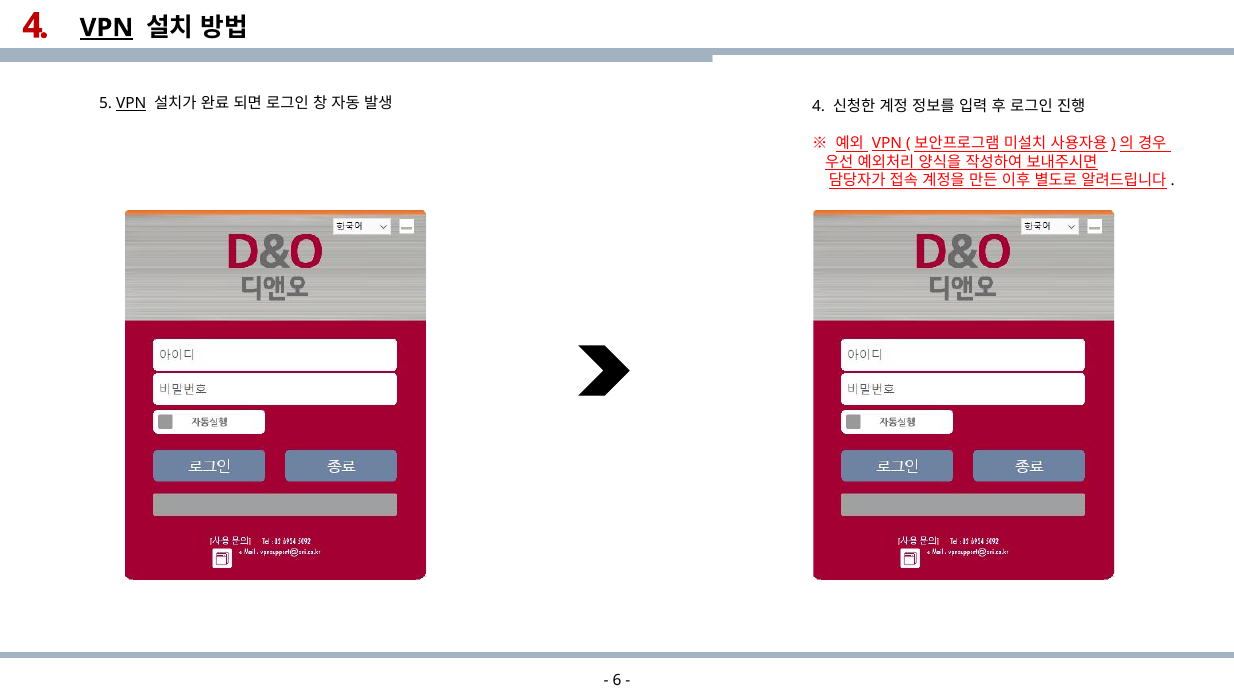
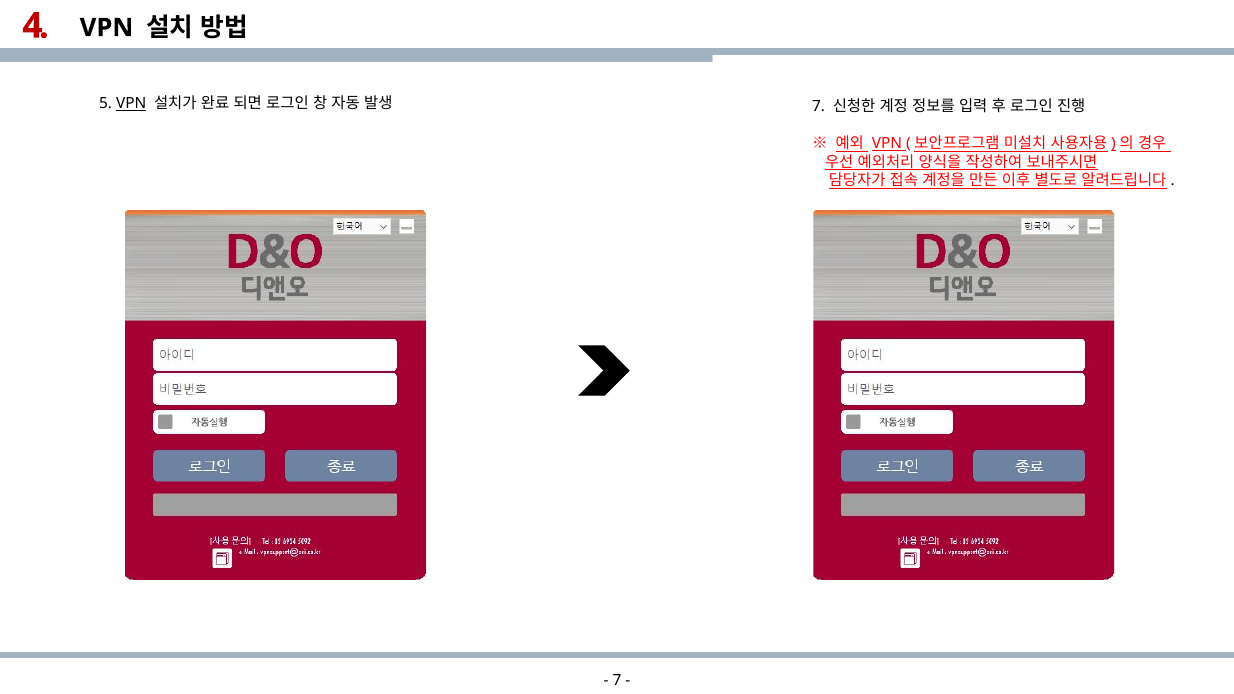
VPN at (106, 28) underline: present -> none
4 at (819, 107): 4 -> 7
6 at (617, 681): 6 -> 7
